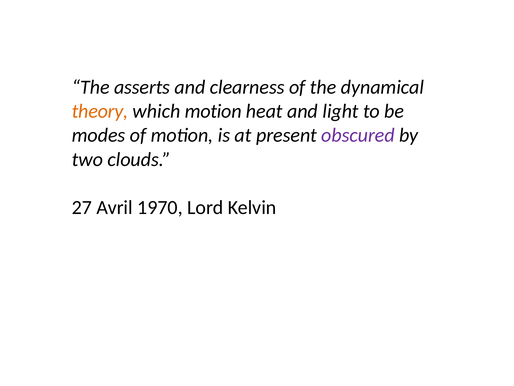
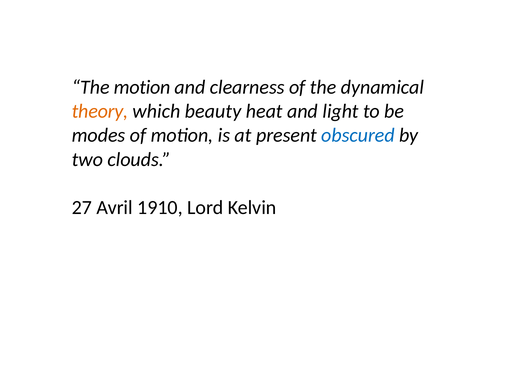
The asserts: asserts -> motion
which motion: motion -> beauty
obscured colour: purple -> blue
1970: 1970 -> 1910
